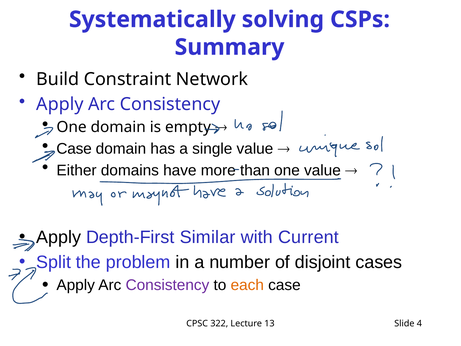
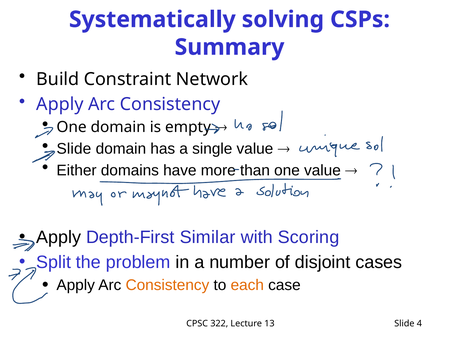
Case at (74, 149): Case -> Slide
Current: Current -> Scoring
Consistency at (167, 285) colour: purple -> orange
